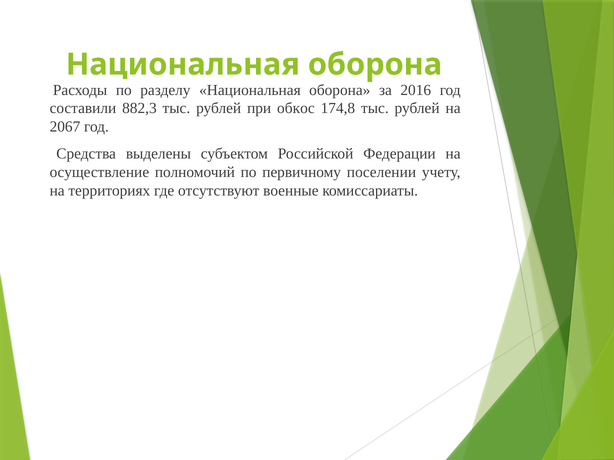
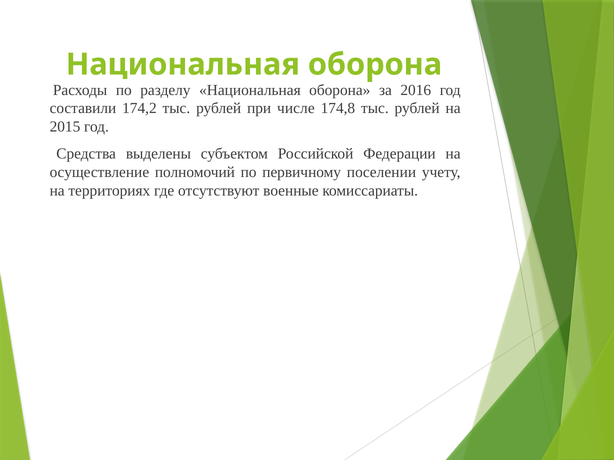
882,3: 882,3 -> 174,2
обкос: обкос -> числе
2067: 2067 -> 2015
